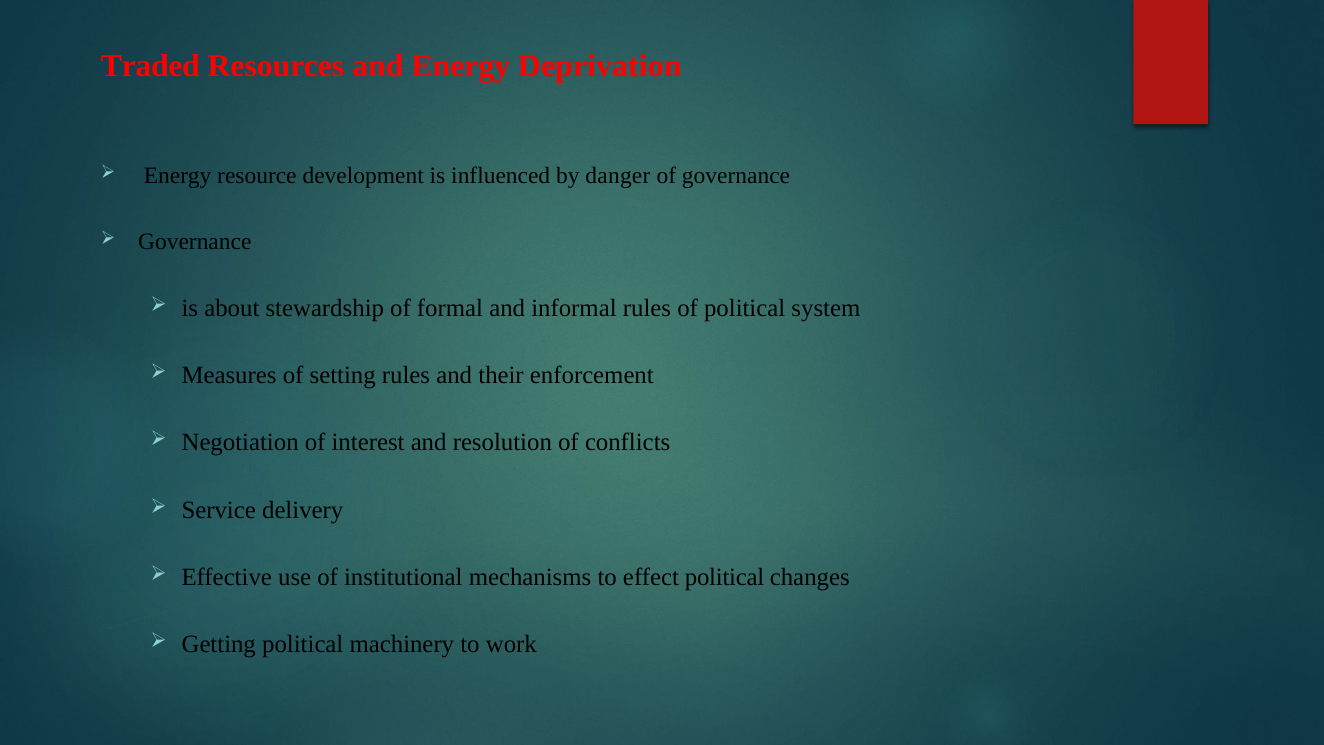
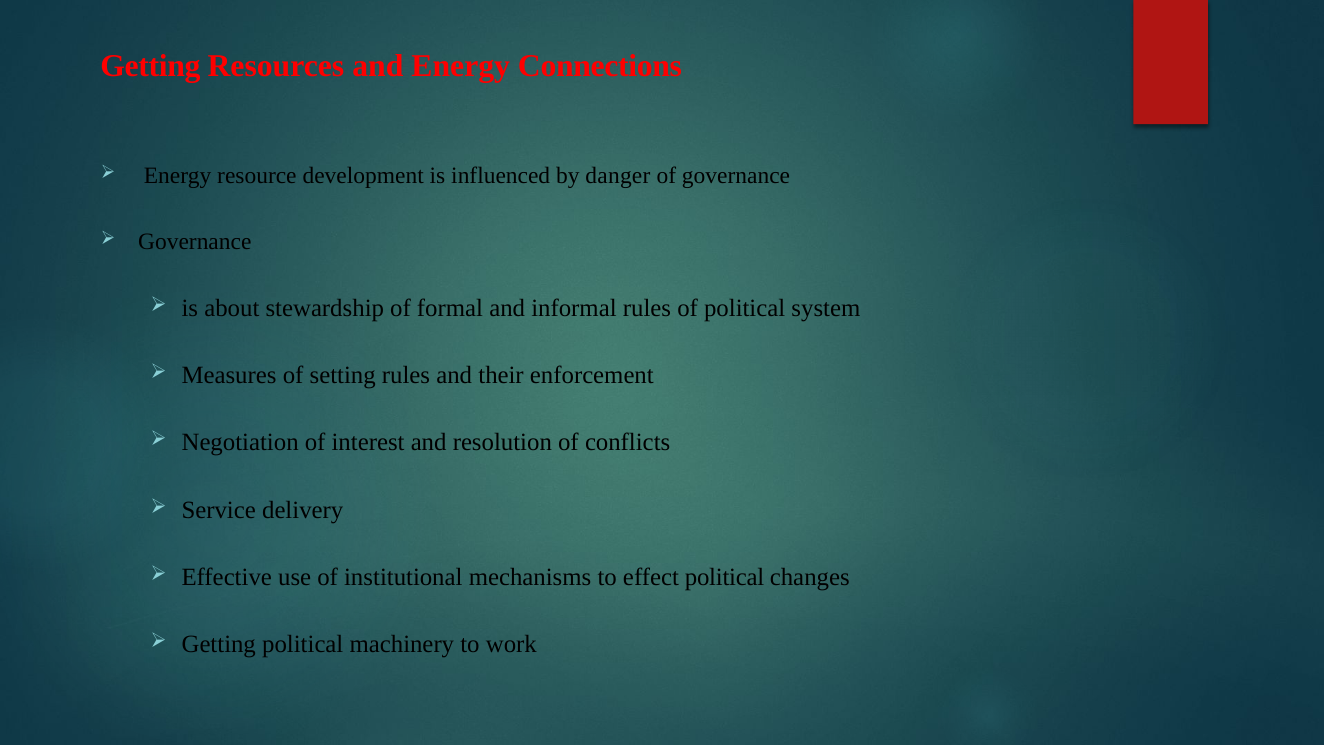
Traded at (150, 66): Traded -> Getting
Deprivation: Deprivation -> Connections
